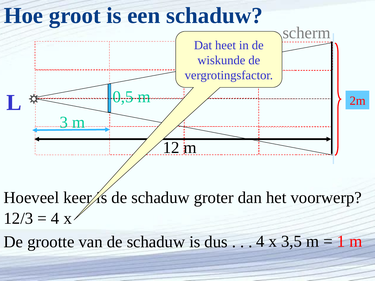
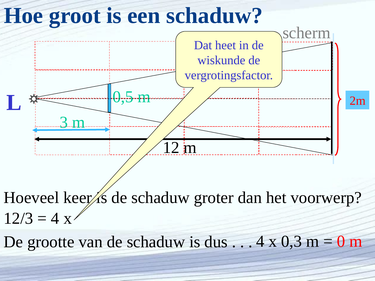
3,5: 3,5 -> 0,3
1: 1 -> 0
